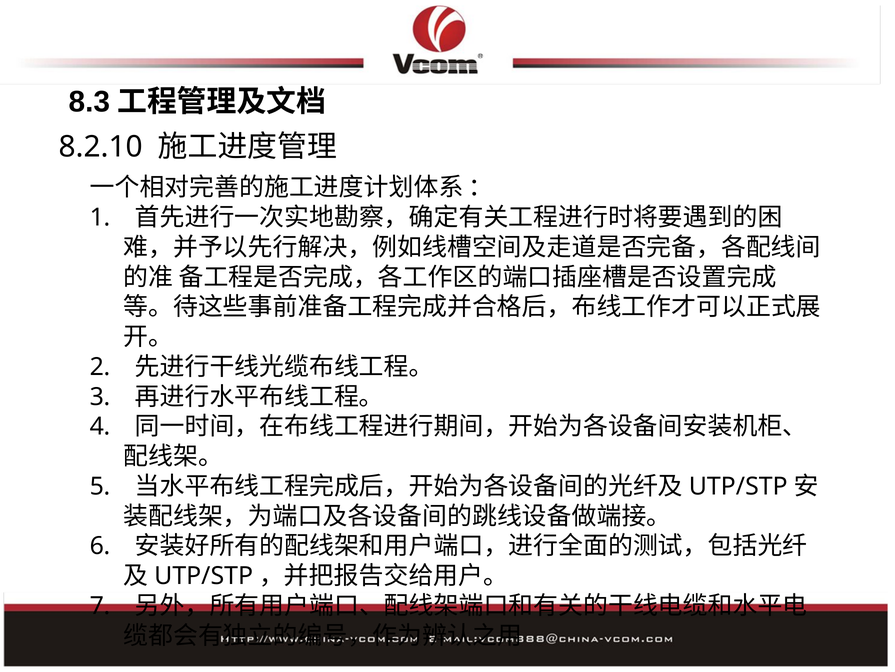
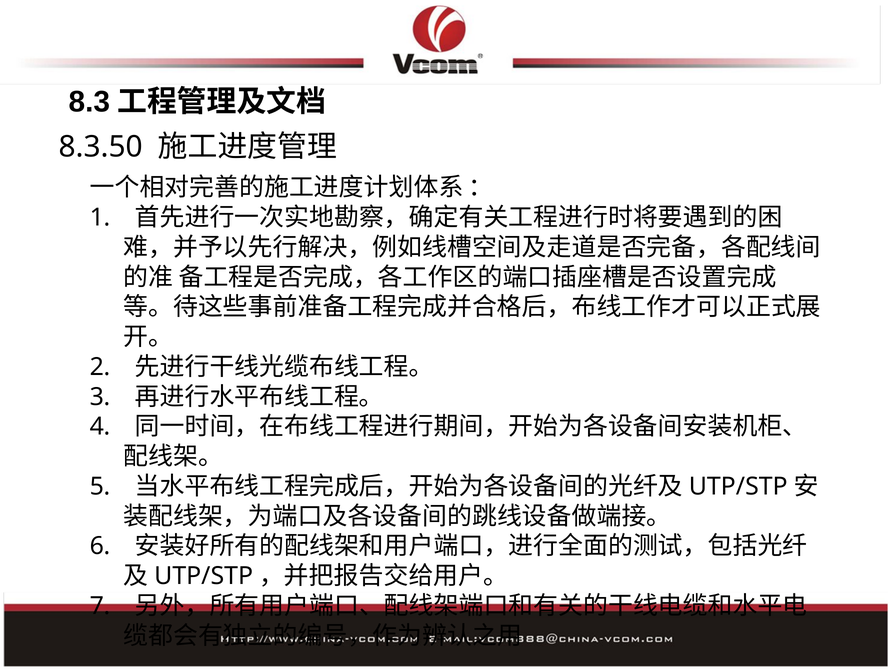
8.2.10: 8.2.10 -> 8.3.50
